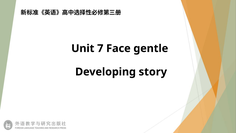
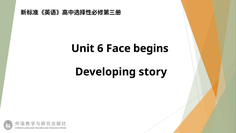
7: 7 -> 6
gentle: gentle -> begins
